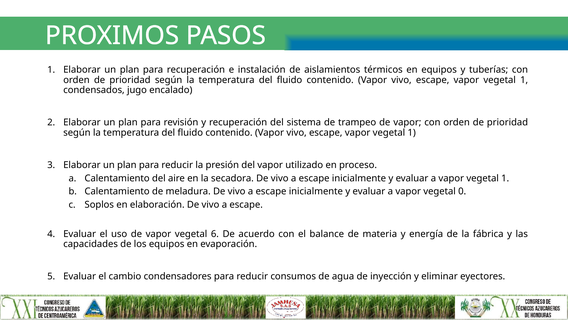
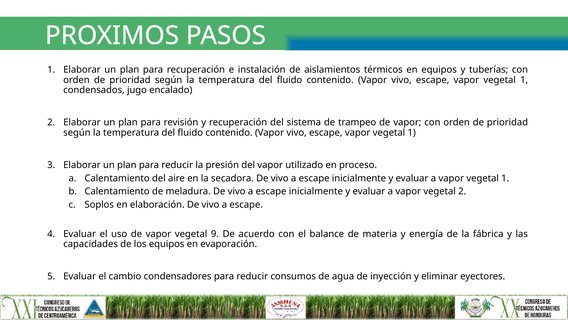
vegetal 0: 0 -> 2
6: 6 -> 9
